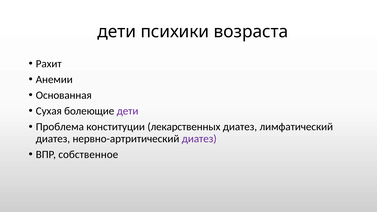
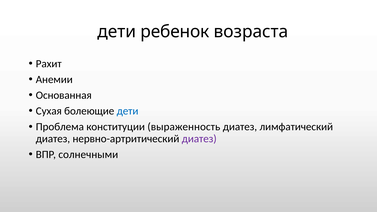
психики: психики -> ребенок
дети at (128, 111) colour: purple -> blue
лекарственных: лекарственных -> выраженность
собственное: собственное -> солнечными
